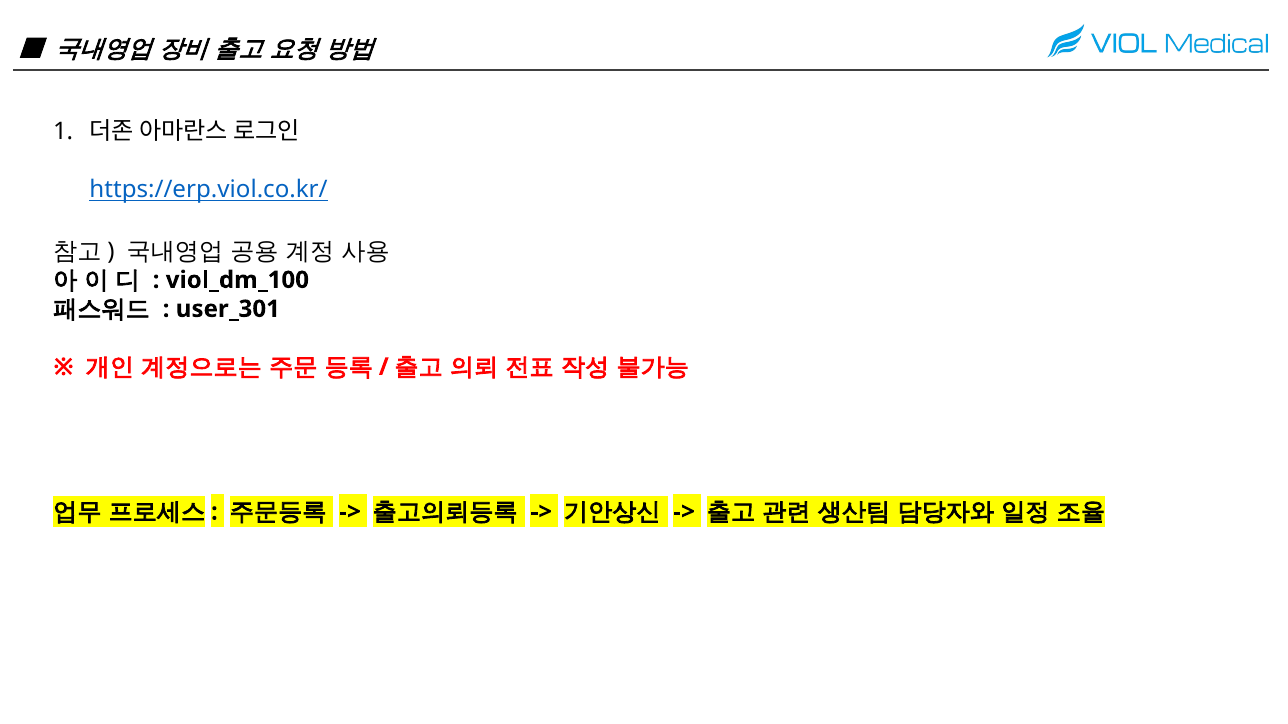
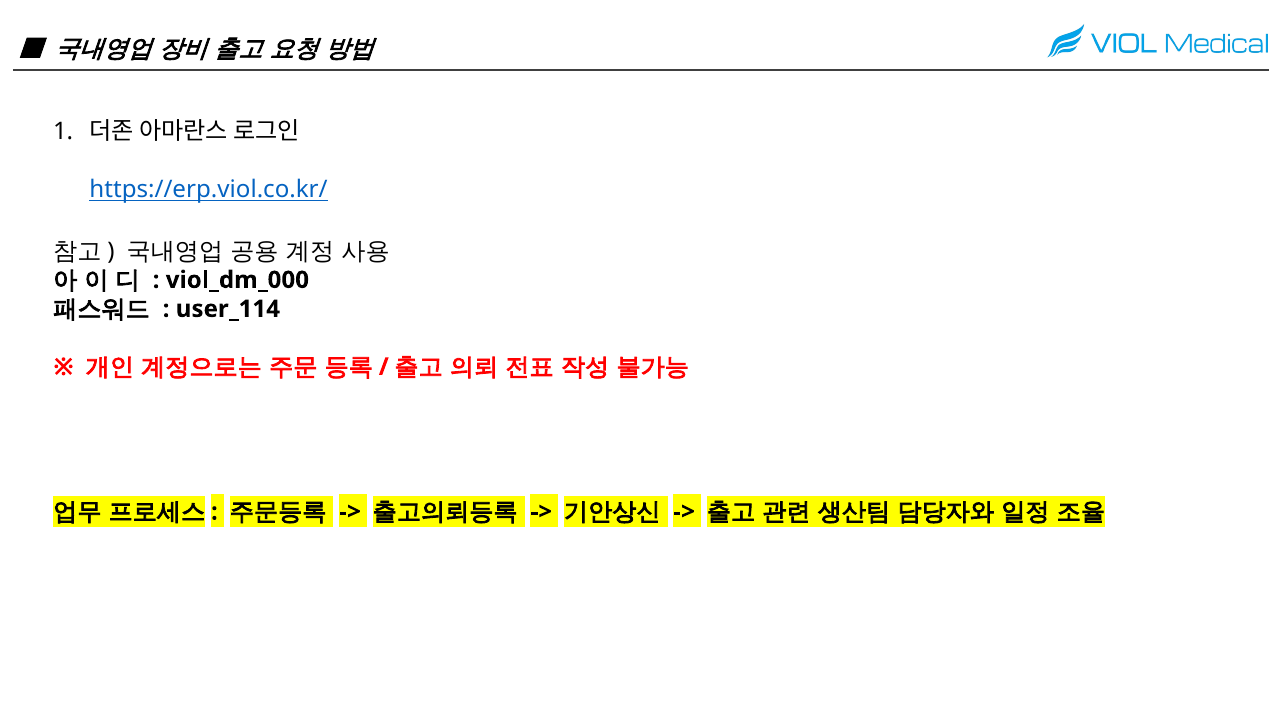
viol_dm_100: viol_dm_100 -> viol_dm_000
user_301: user_301 -> user_114
